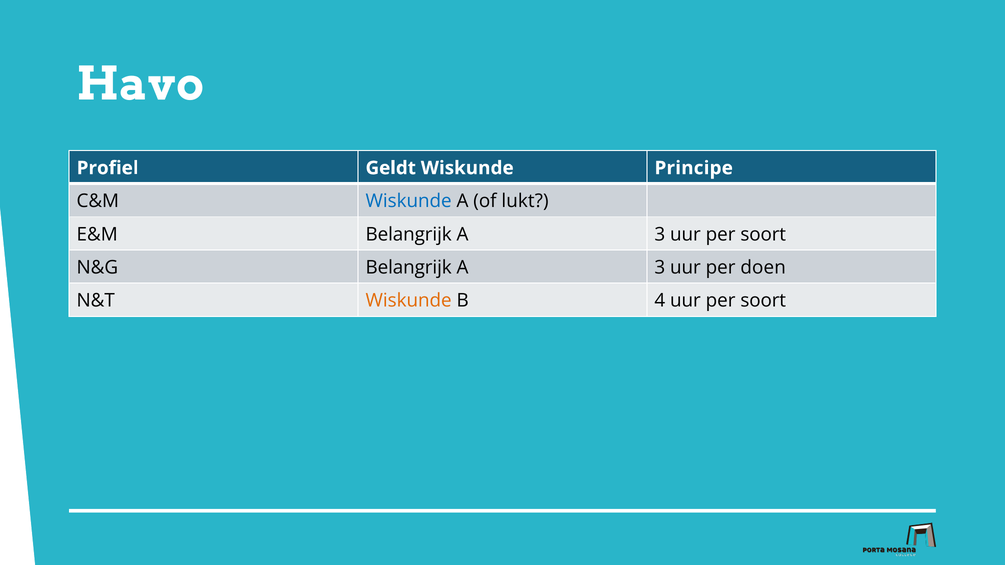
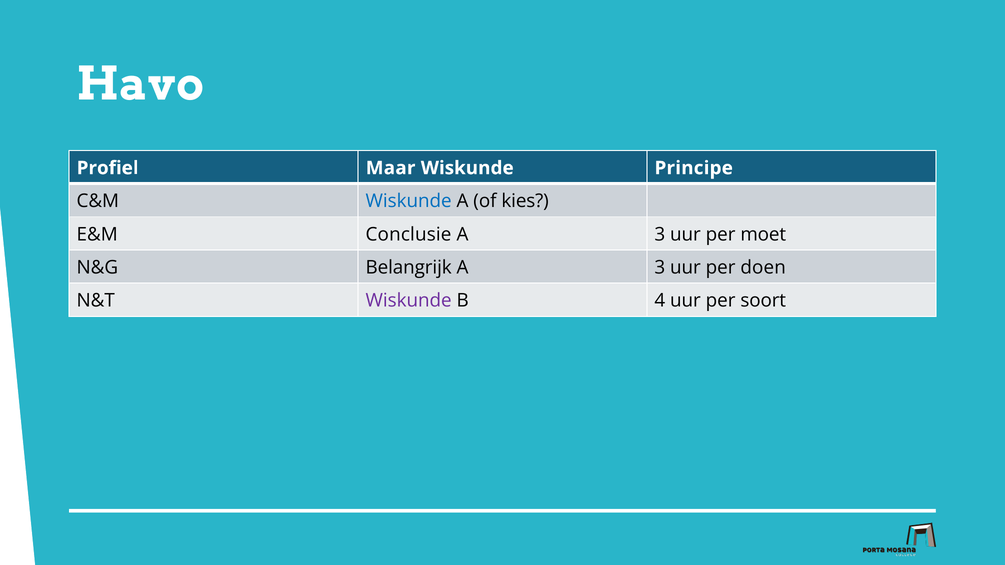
Geldt: Geldt -> Maar
lukt: lukt -> kies
E&M Belangrijk: Belangrijk -> Conclusie
3 uur per soort: soort -> moet
Wiskunde at (409, 301) colour: orange -> purple
